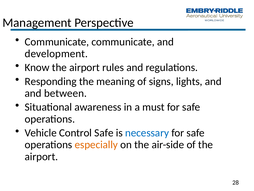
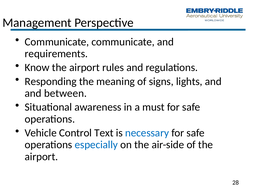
development: development -> requirements
Control Safe: Safe -> Text
especially colour: orange -> blue
